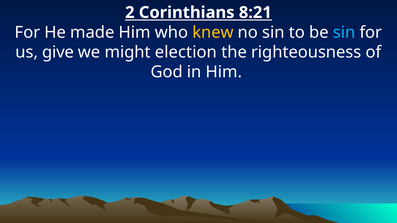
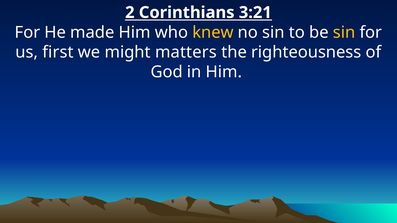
8:21: 8:21 -> 3:21
sin at (344, 32) colour: light blue -> yellow
give: give -> first
election: election -> matters
